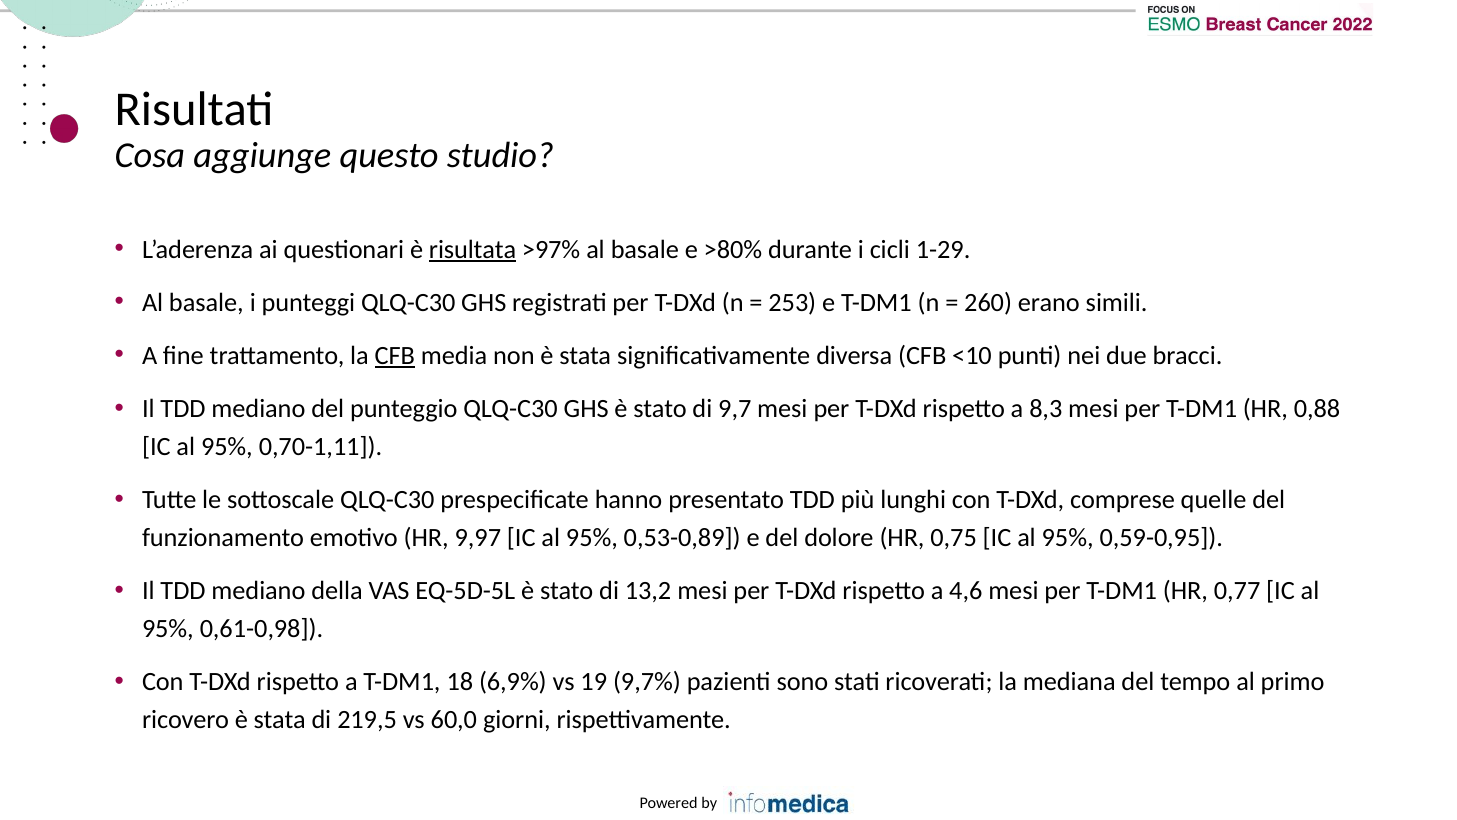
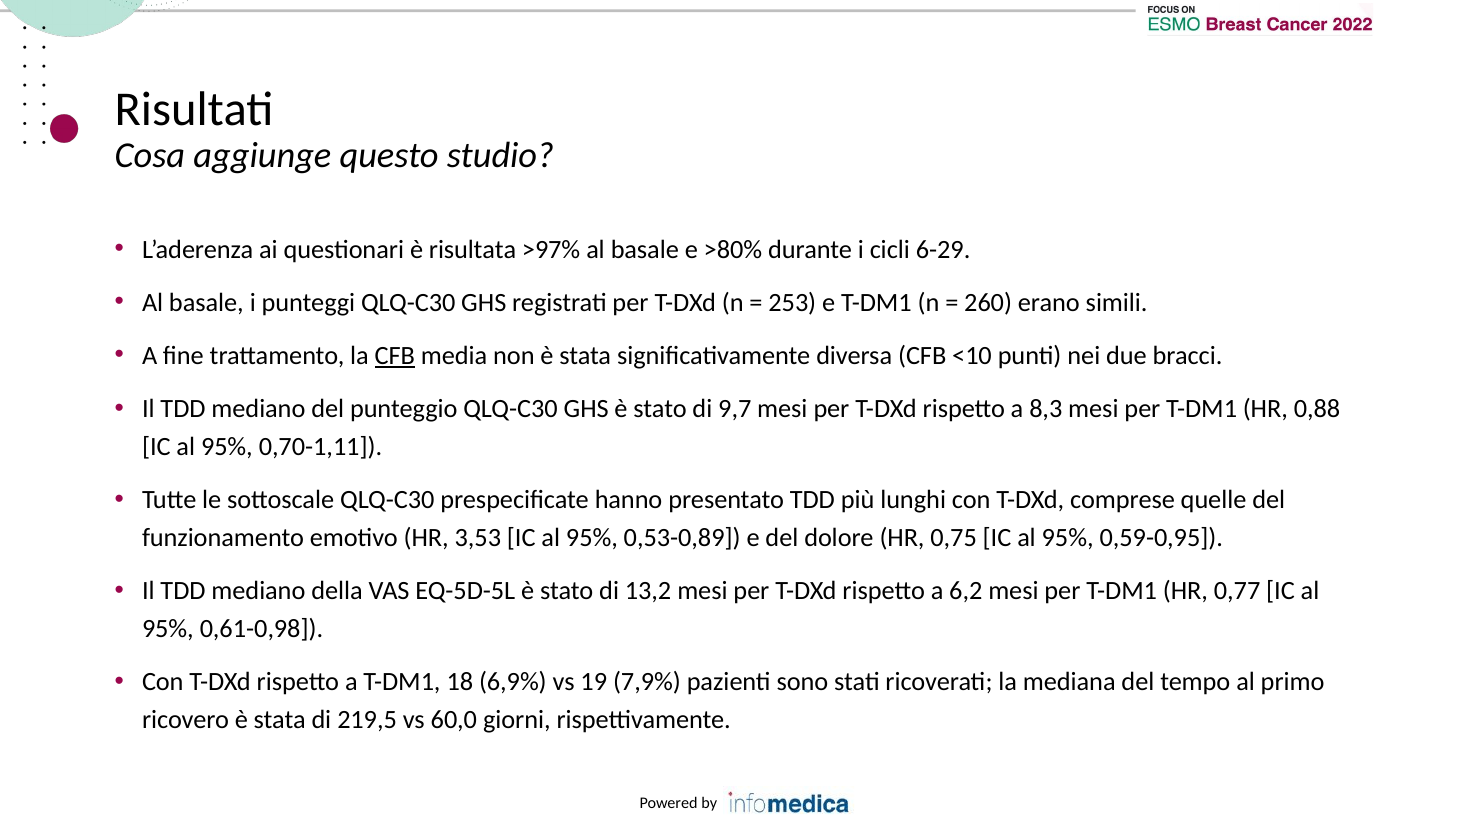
risultata underline: present -> none
1-29: 1-29 -> 6-29
9,97: 9,97 -> 3,53
4,6: 4,6 -> 6,2
9,7%: 9,7% -> 7,9%
